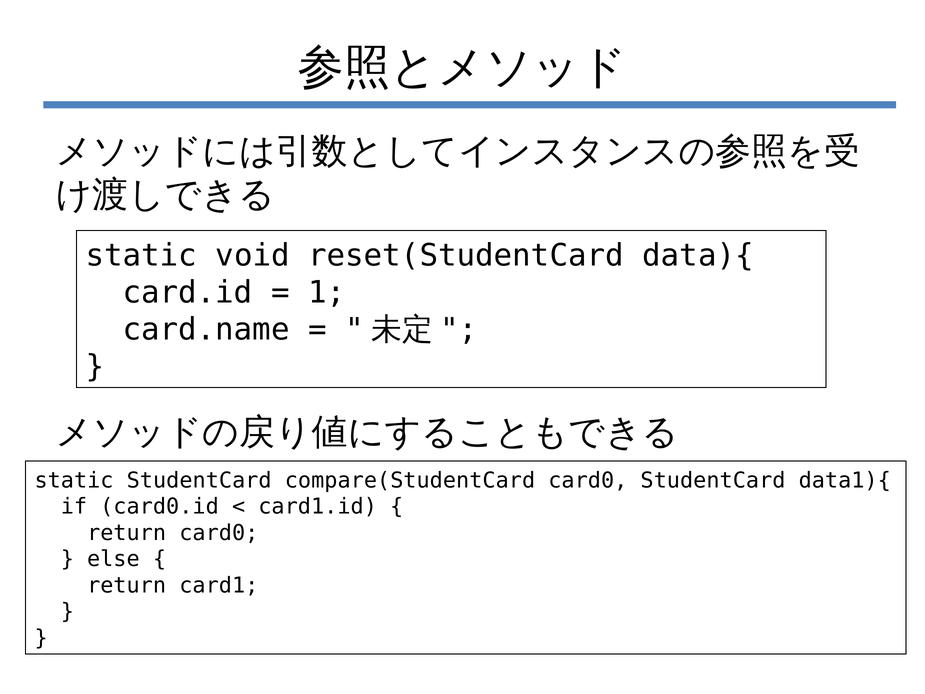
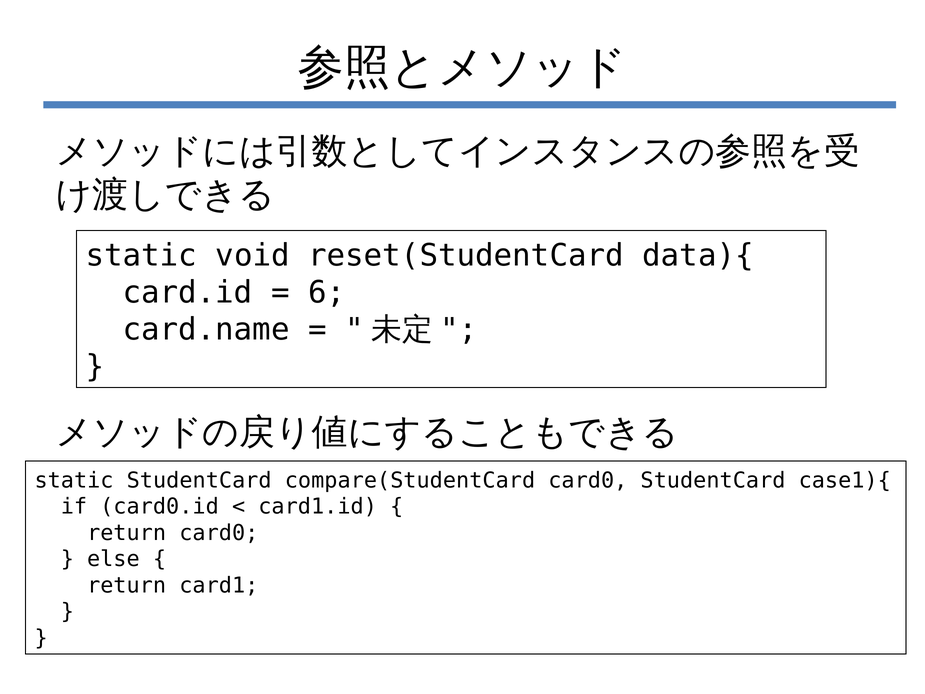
1: 1 -> 6
data1){: data1){ -> case1){
